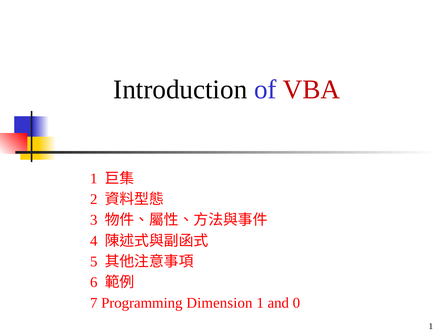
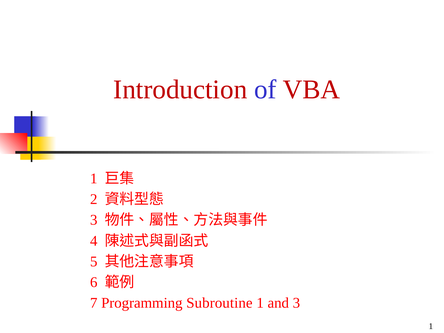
Introduction colour: black -> red
Dimension: Dimension -> Subroutine
and 0: 0 -> 3
